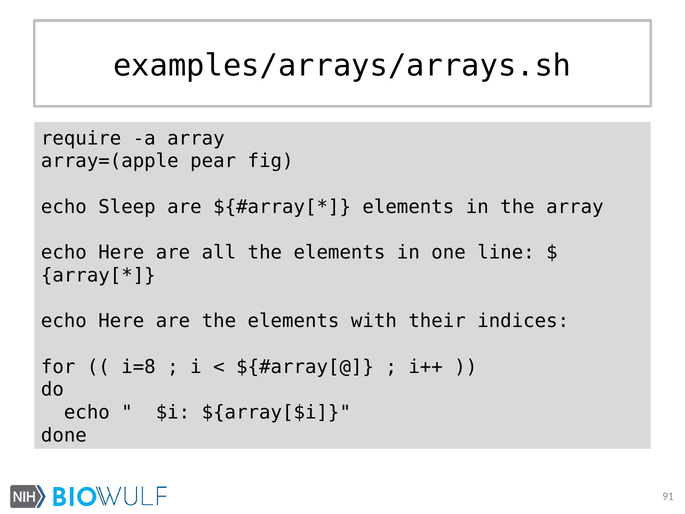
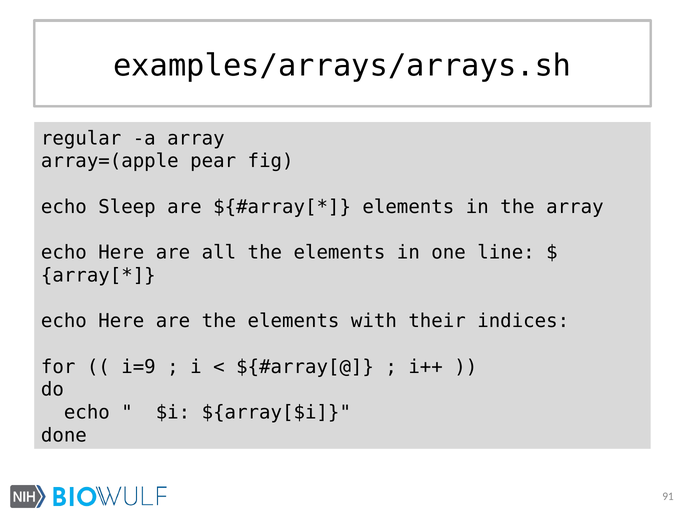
require: require -> regular
i=8: i=8 -> i=9
